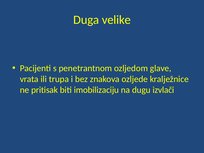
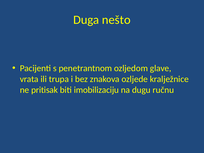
velike: velike -> nešto
izvlači: izvlači -> ručnu
